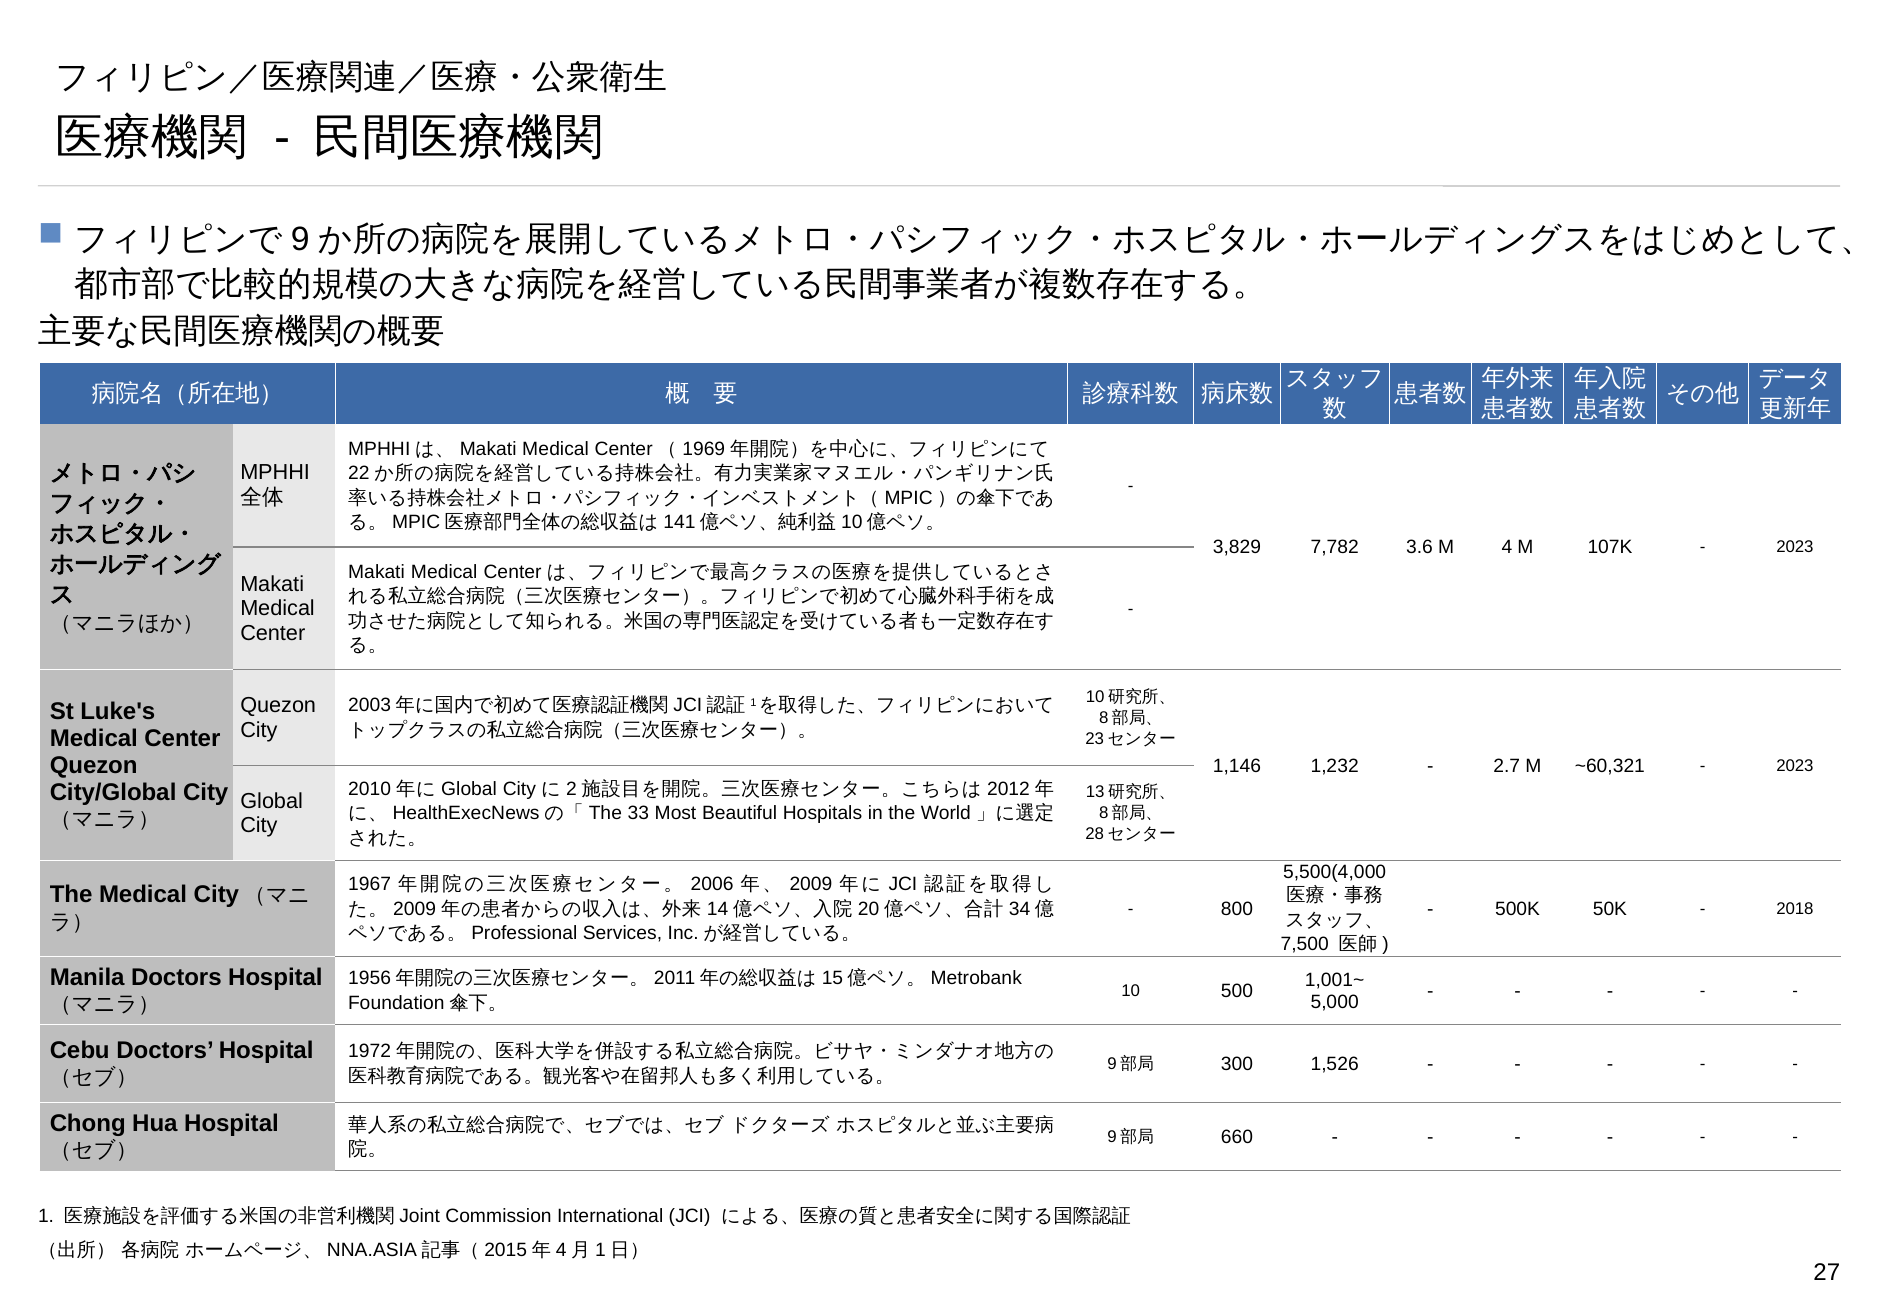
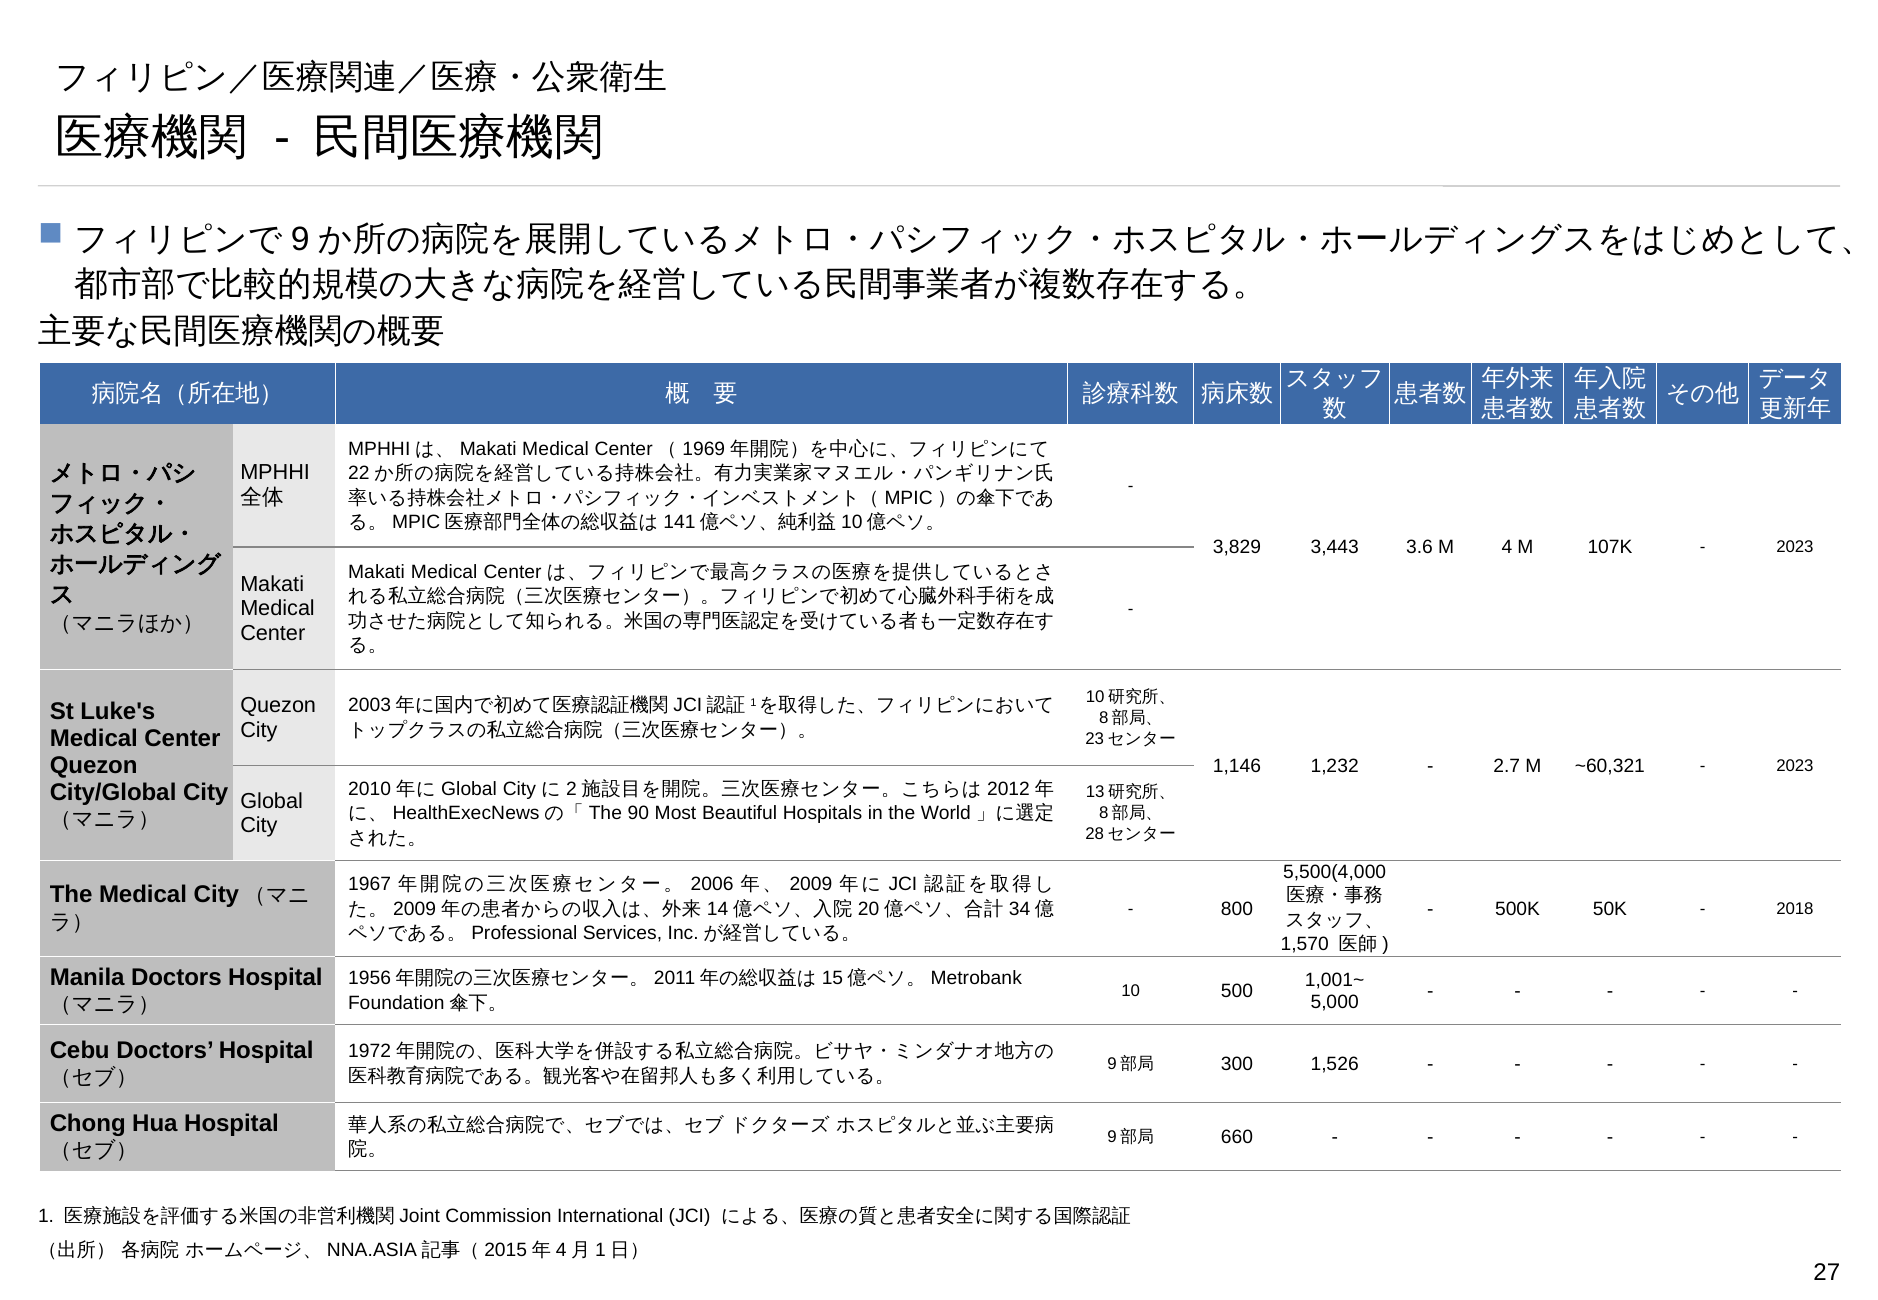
7,782: 7,782 -> 3,443
33: 33 -> 90
7,500: 7,500 -> 1,570
